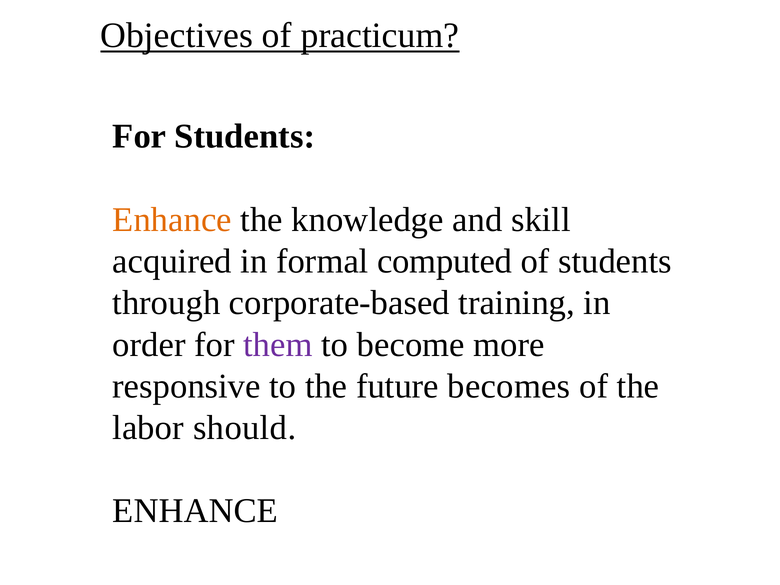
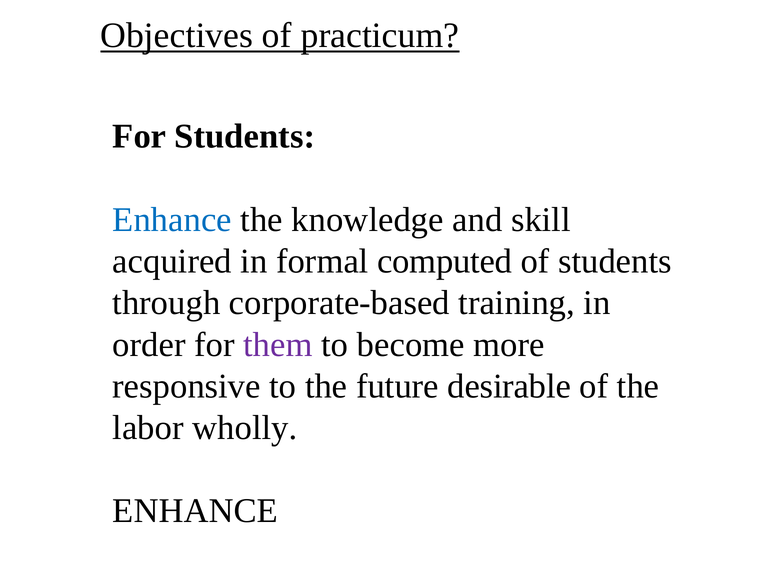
Enhance at (172, 220) colour: orange -> blue
becomes: becomes -> desirable
should: should -> wholly
